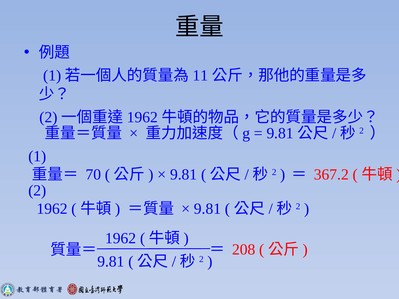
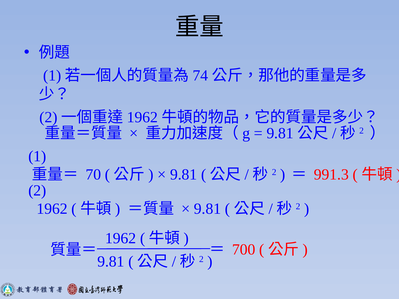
11: 11 -> 74
367.2: 367.2 -> 991.3
208: 208 -> 700
